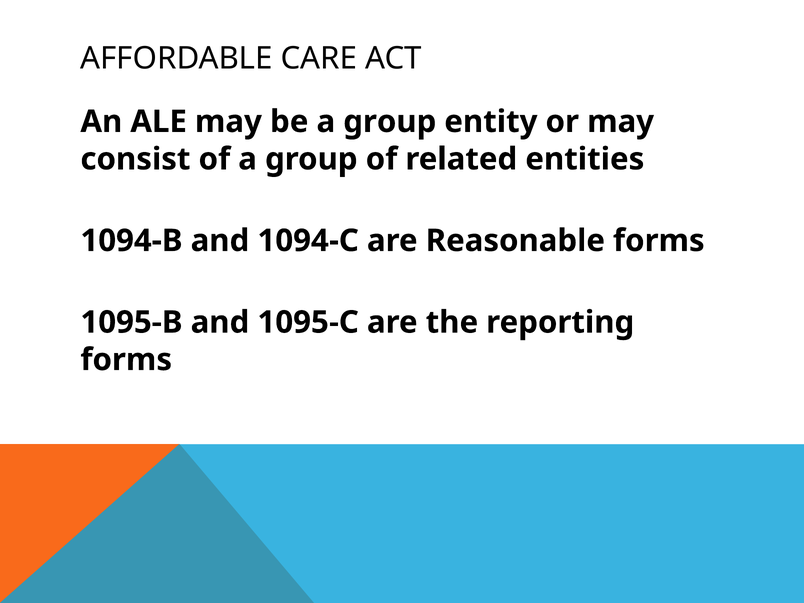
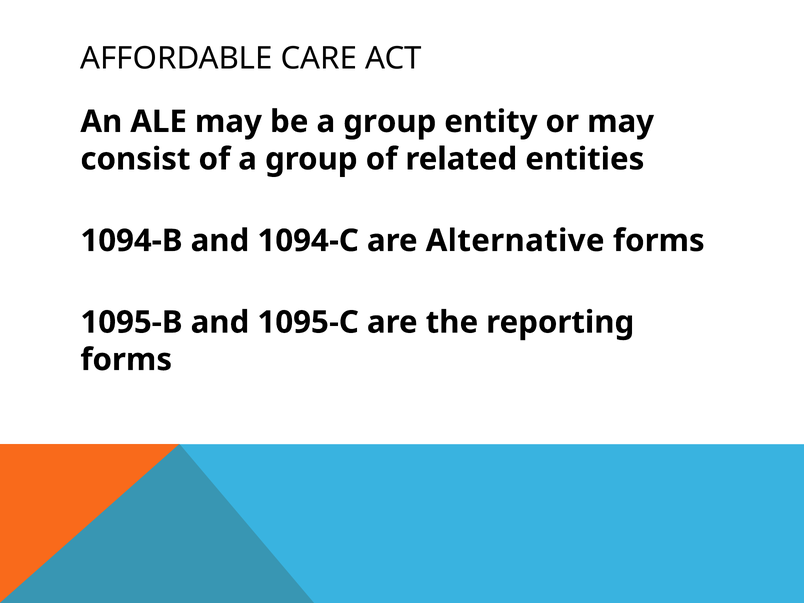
Reasonable: Reasonable -> Alternative
